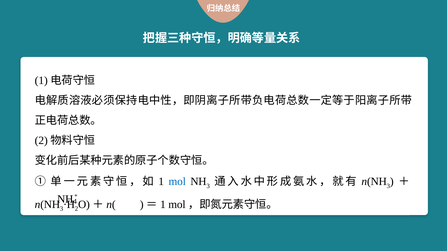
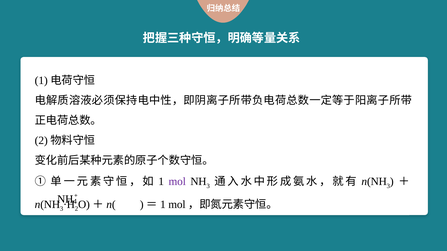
mol colour: blue -> purple
